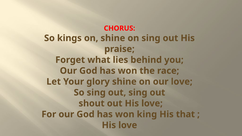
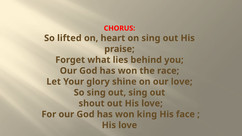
kings: kings -> lifted
on shine: shine -> heart
that: that -> face
